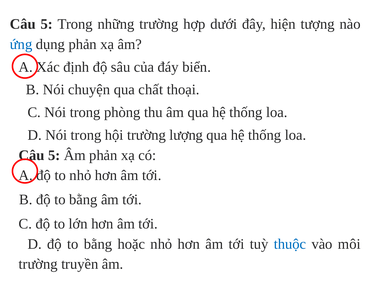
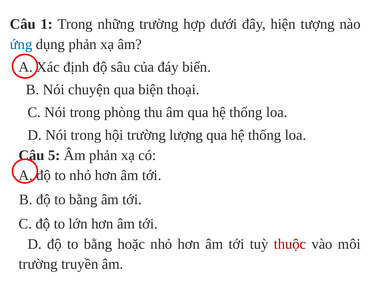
5 at (47, 24): 5 -> 1
chất: chất -> biện
thuộc colour: blue -> red
